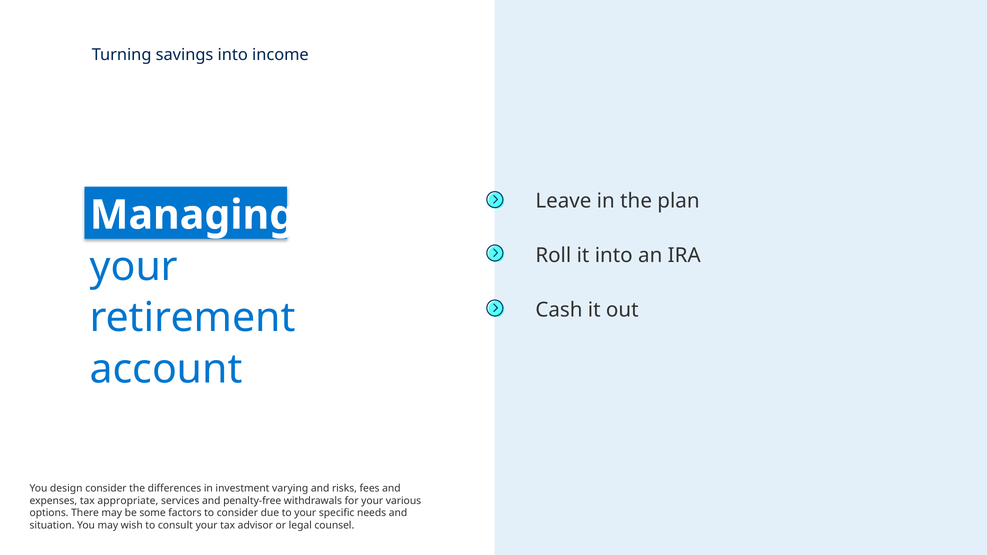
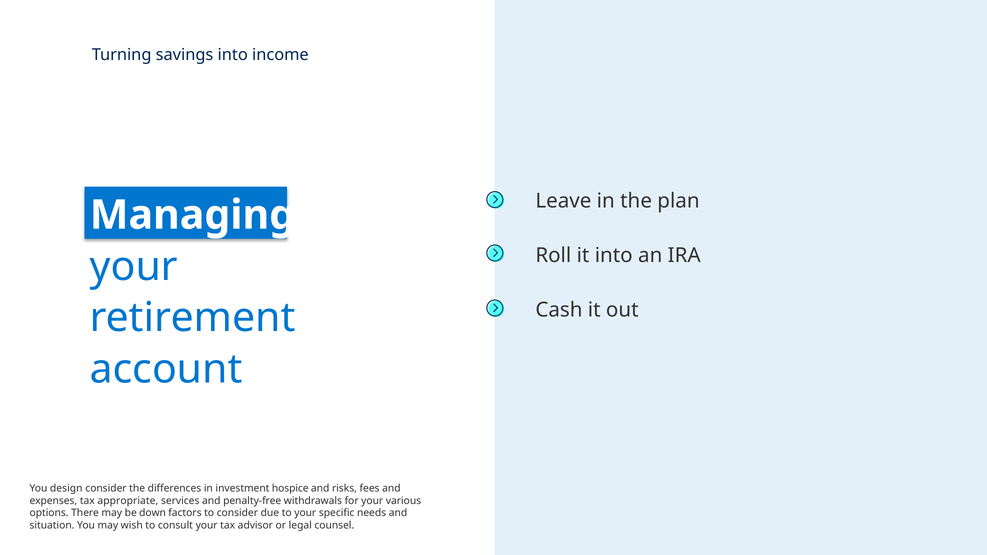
varying: varying -> hospice
some: some -> down
